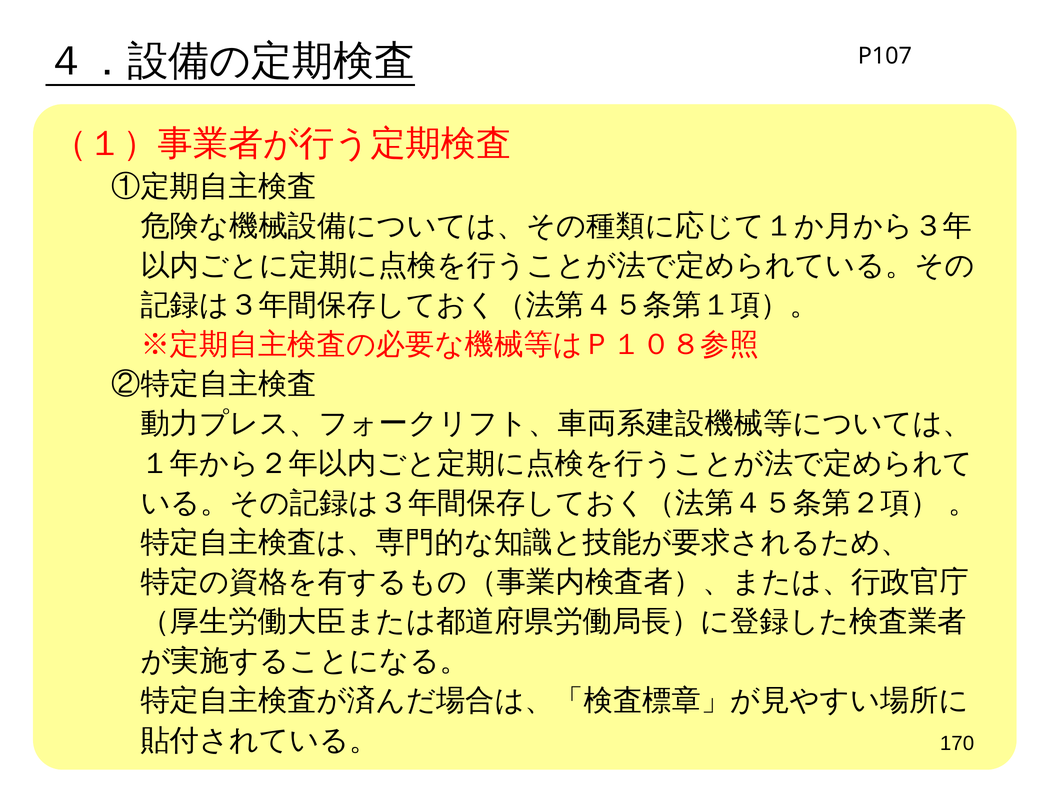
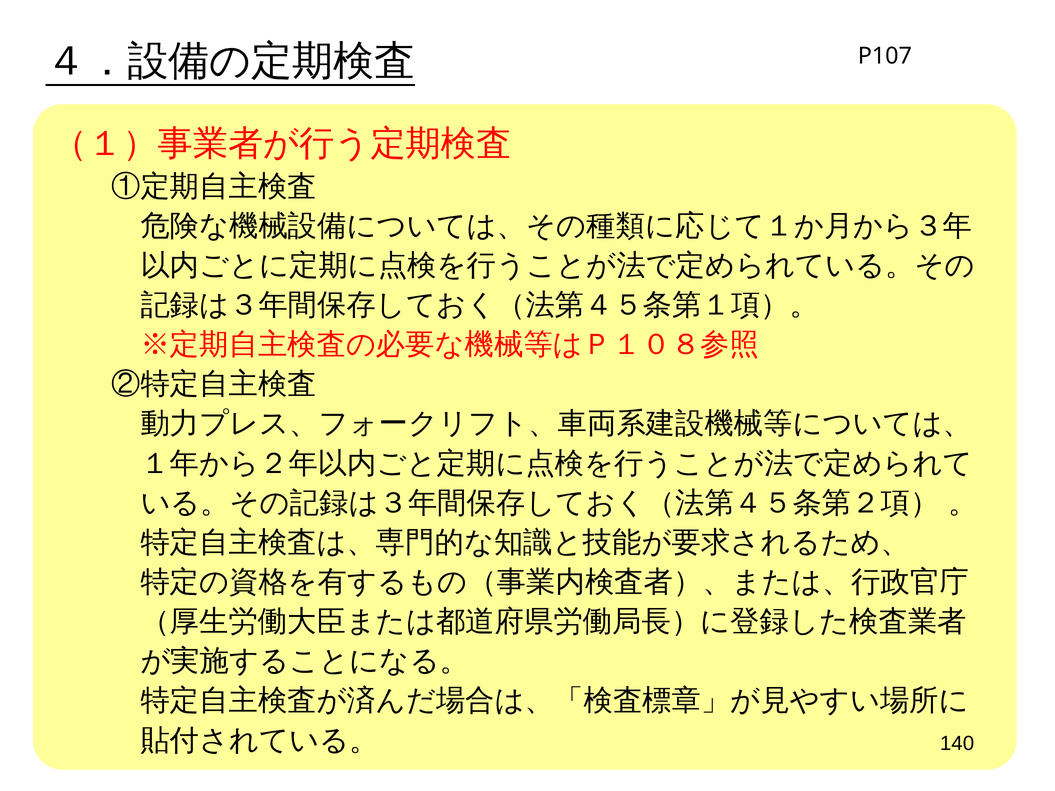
170: 170 -> 140
